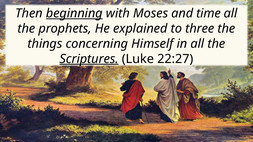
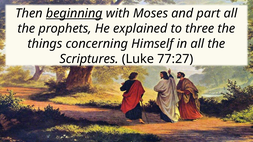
time: time -> part
Scriptures underline: present -> none
22:27: 22:27 -> 77:27
